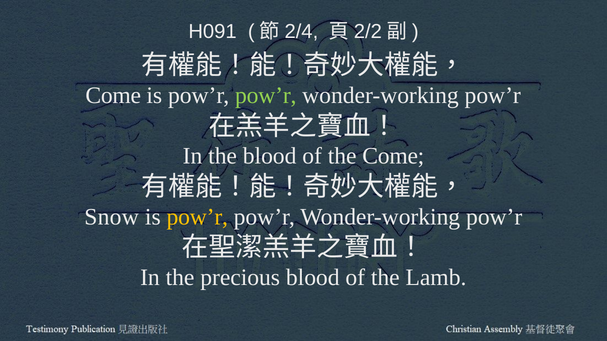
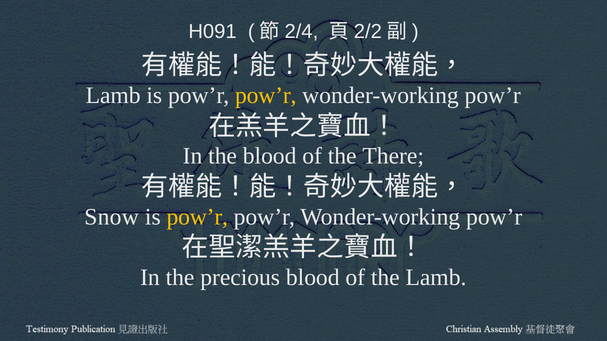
Come at (113, 96): Come -> Lamb
pow’r at (266, 96) colour: light green -> yellow
the Come: Come -> There
